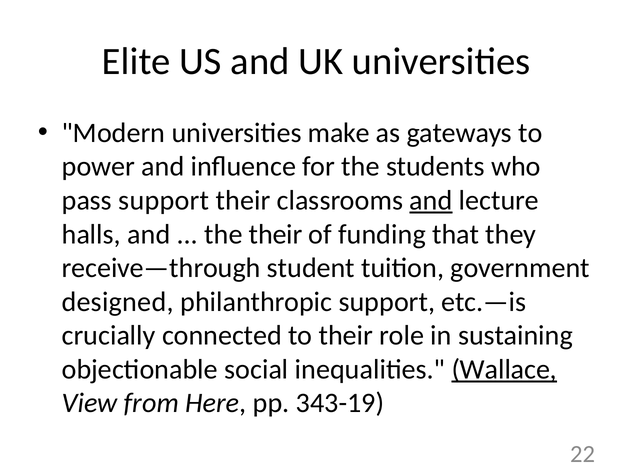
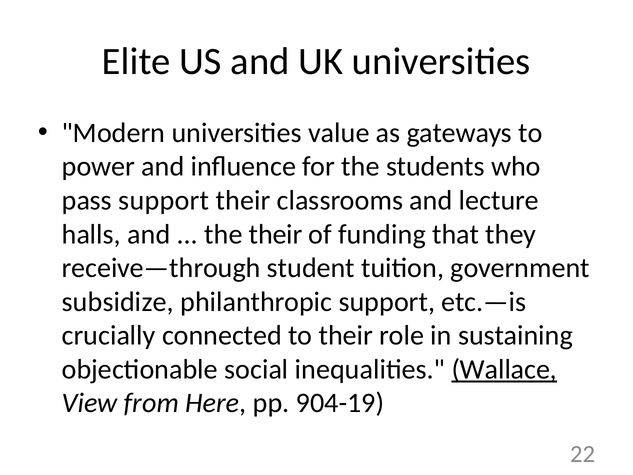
make: make -> value
and at (431, 200) underline: present -> none
designed: designed -> subsidize
343-19: 343-19 -> 904-19
